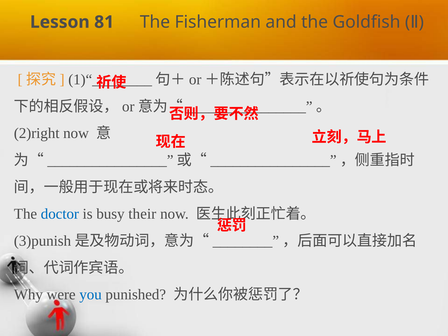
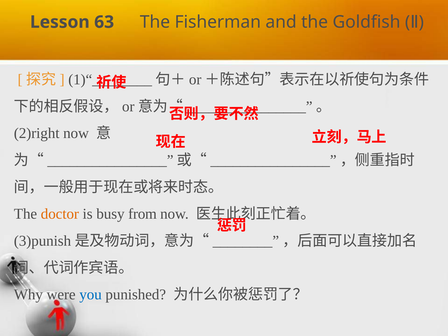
81: 81 -> 63
doctor colour: blue -> orange
their: their -> from
